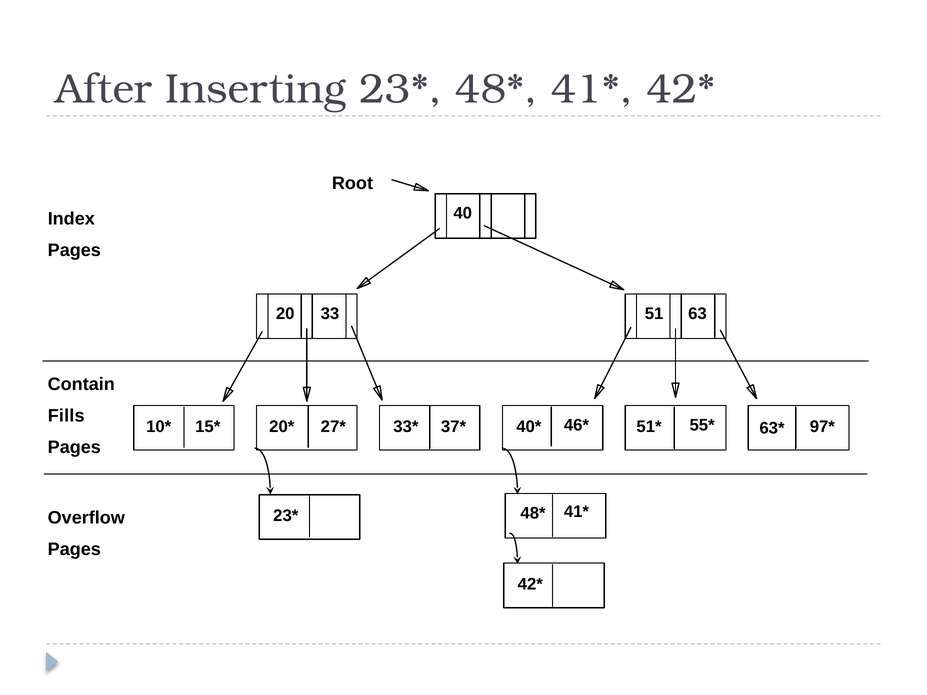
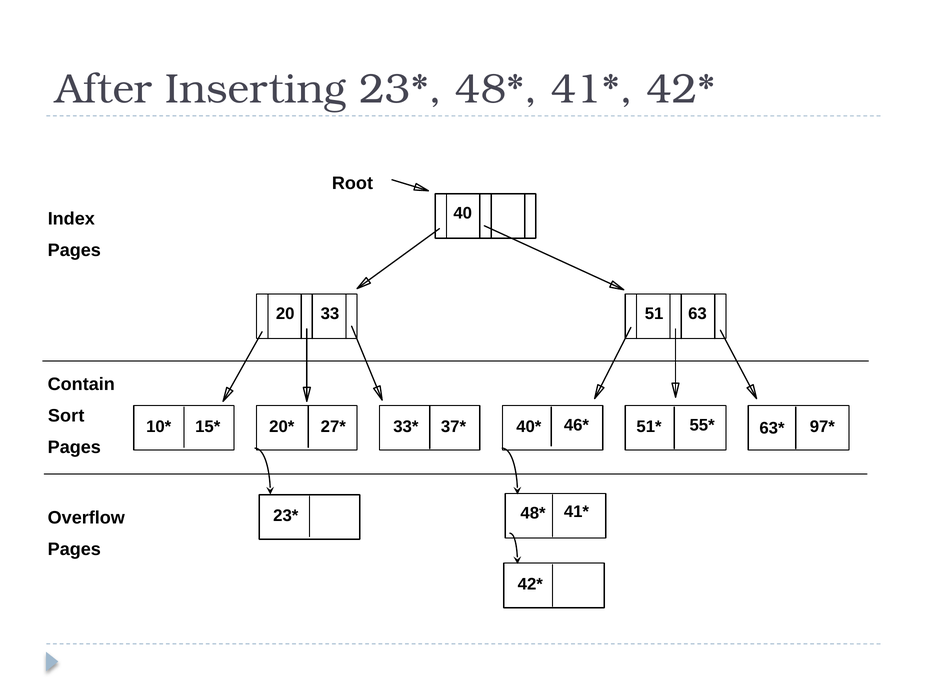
Fills: Fills -> Sort
